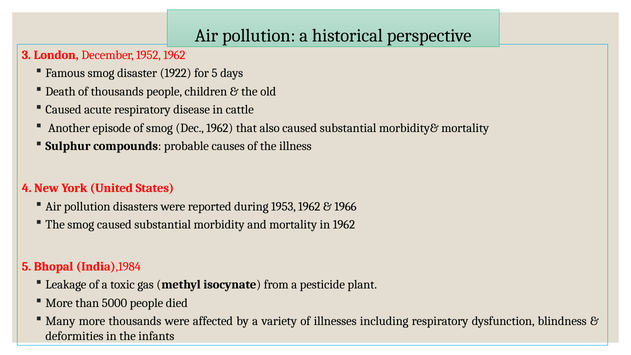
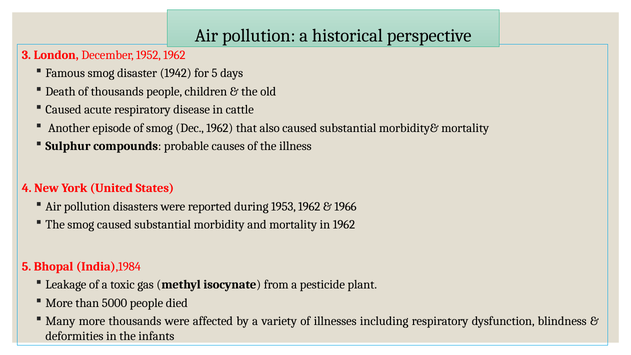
1922: 1922 -> 1942
